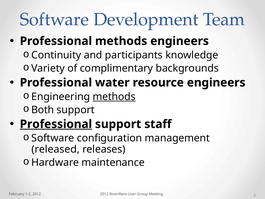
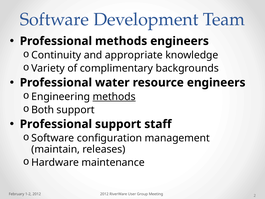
participants: participants -> appropriate
Professional at (56, 124) underline: present -> none
released: released -> maintain
